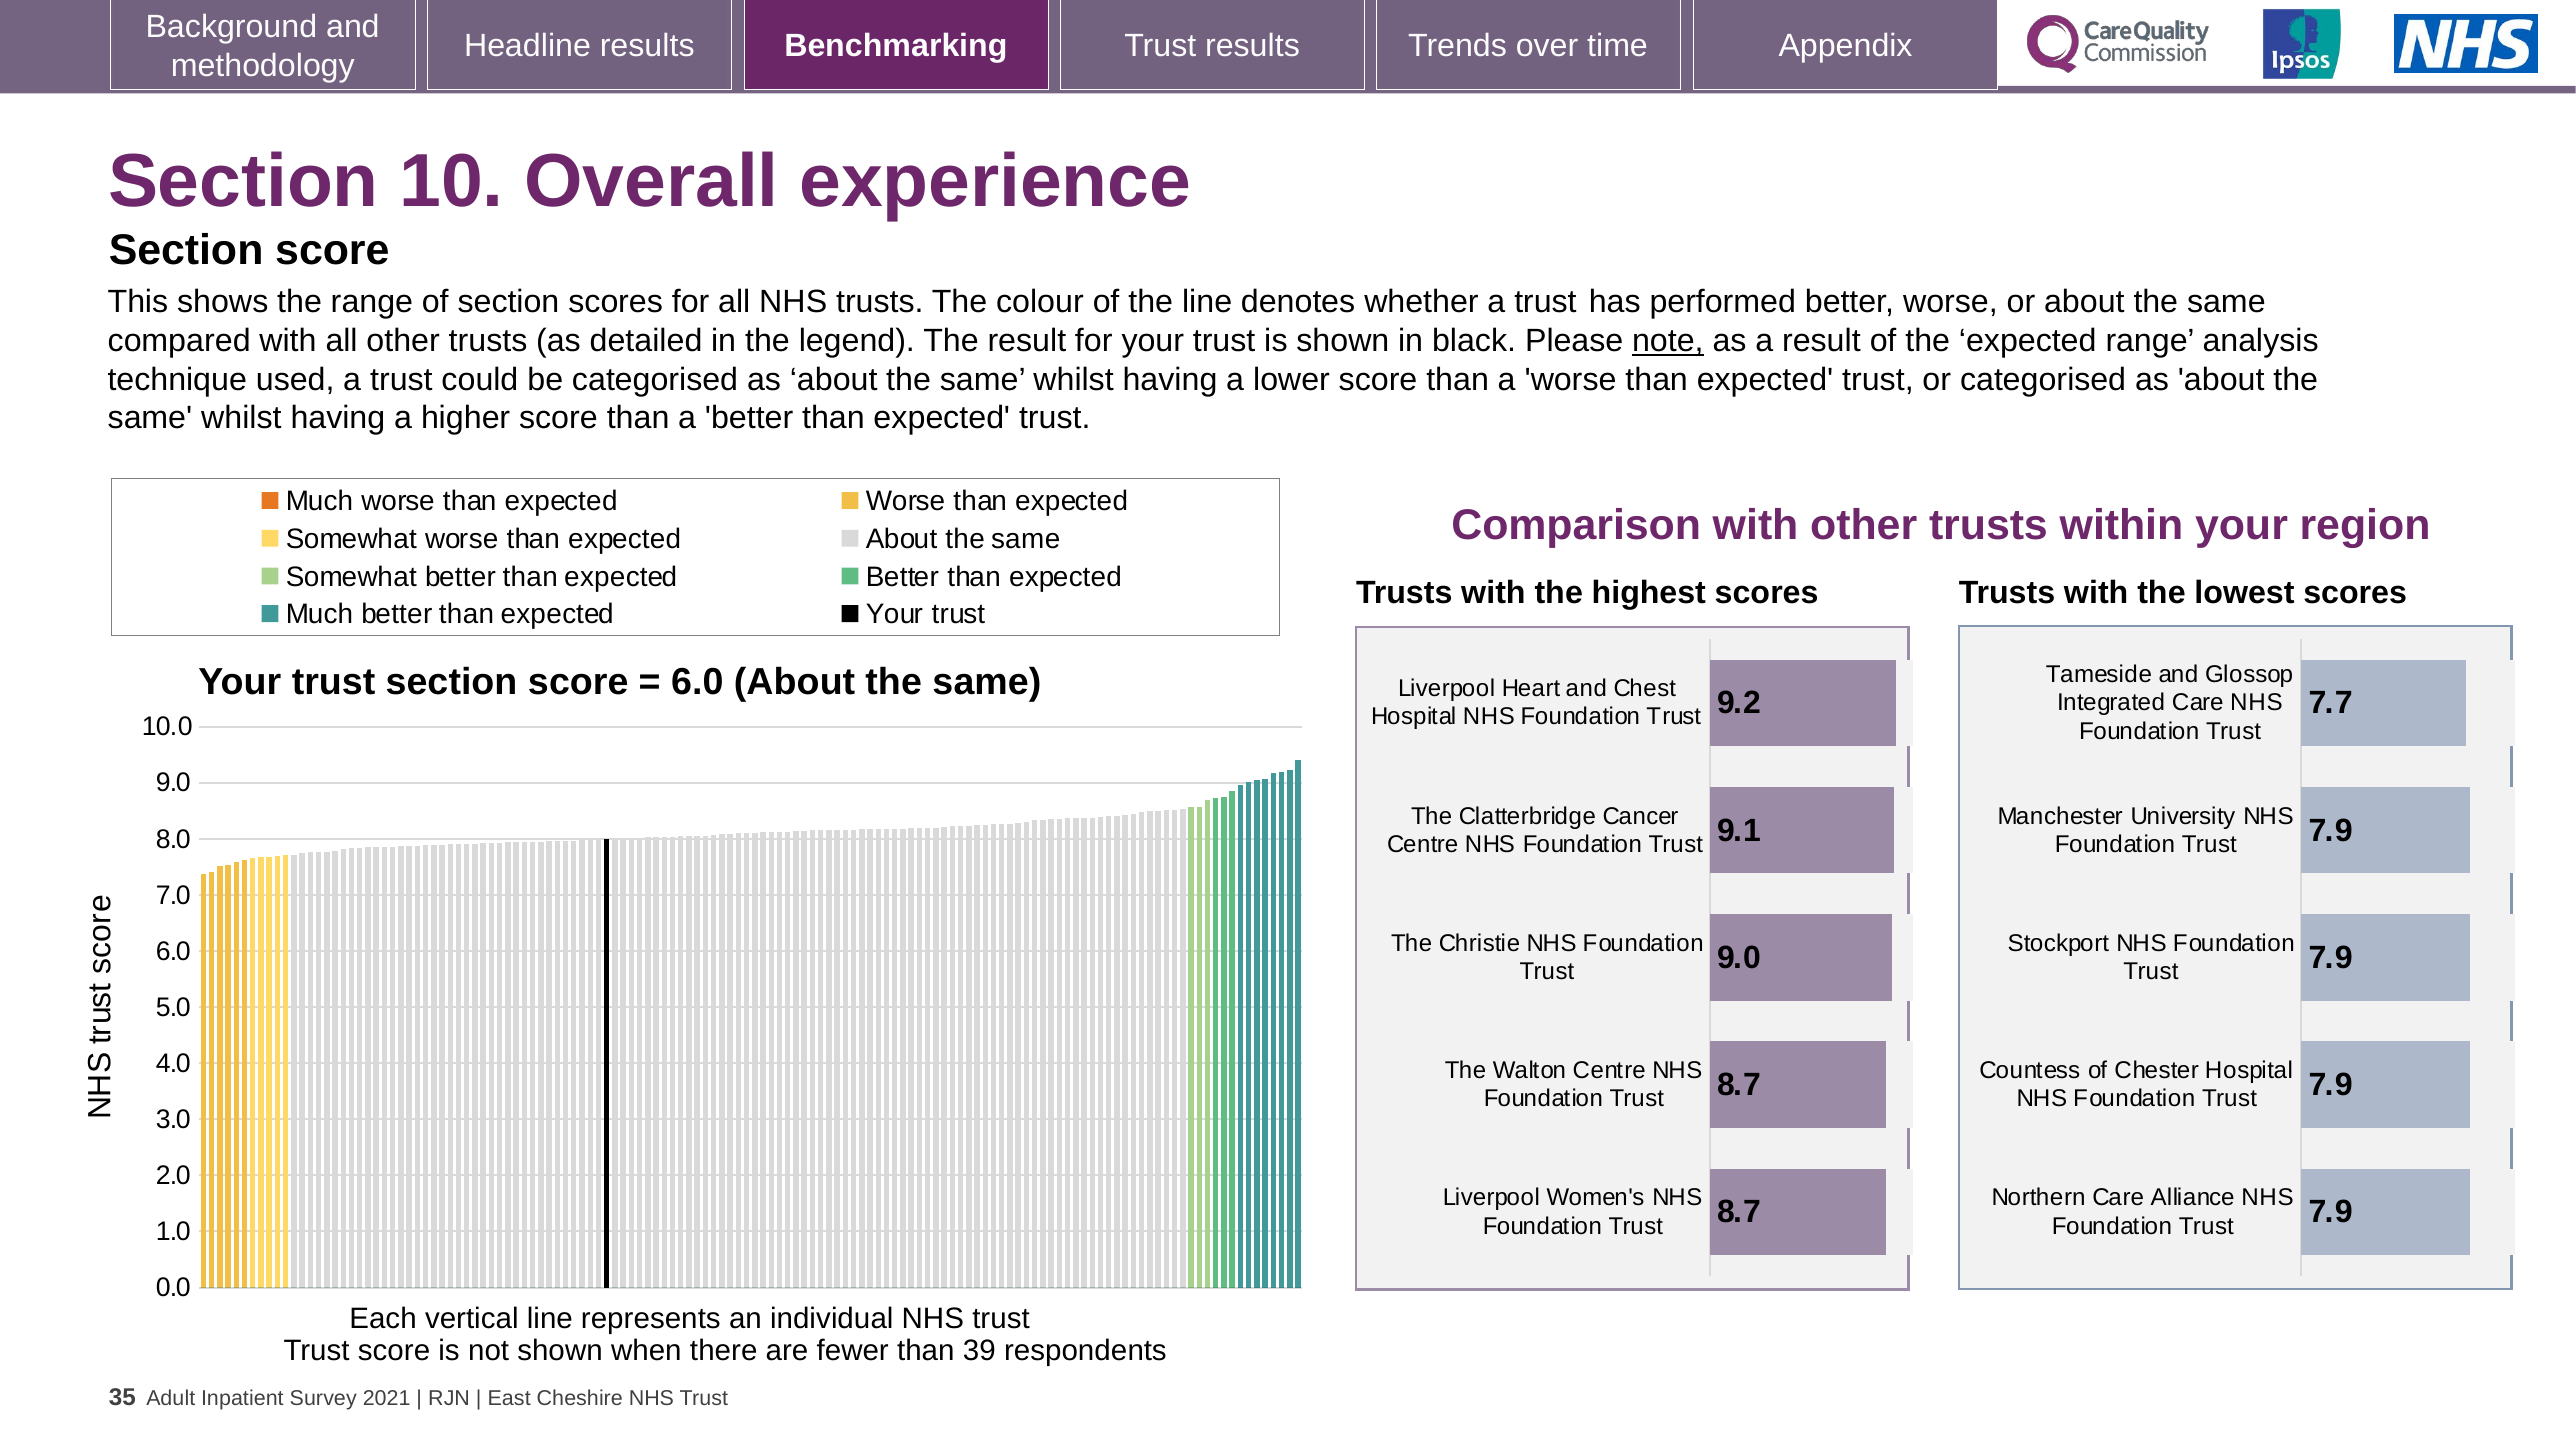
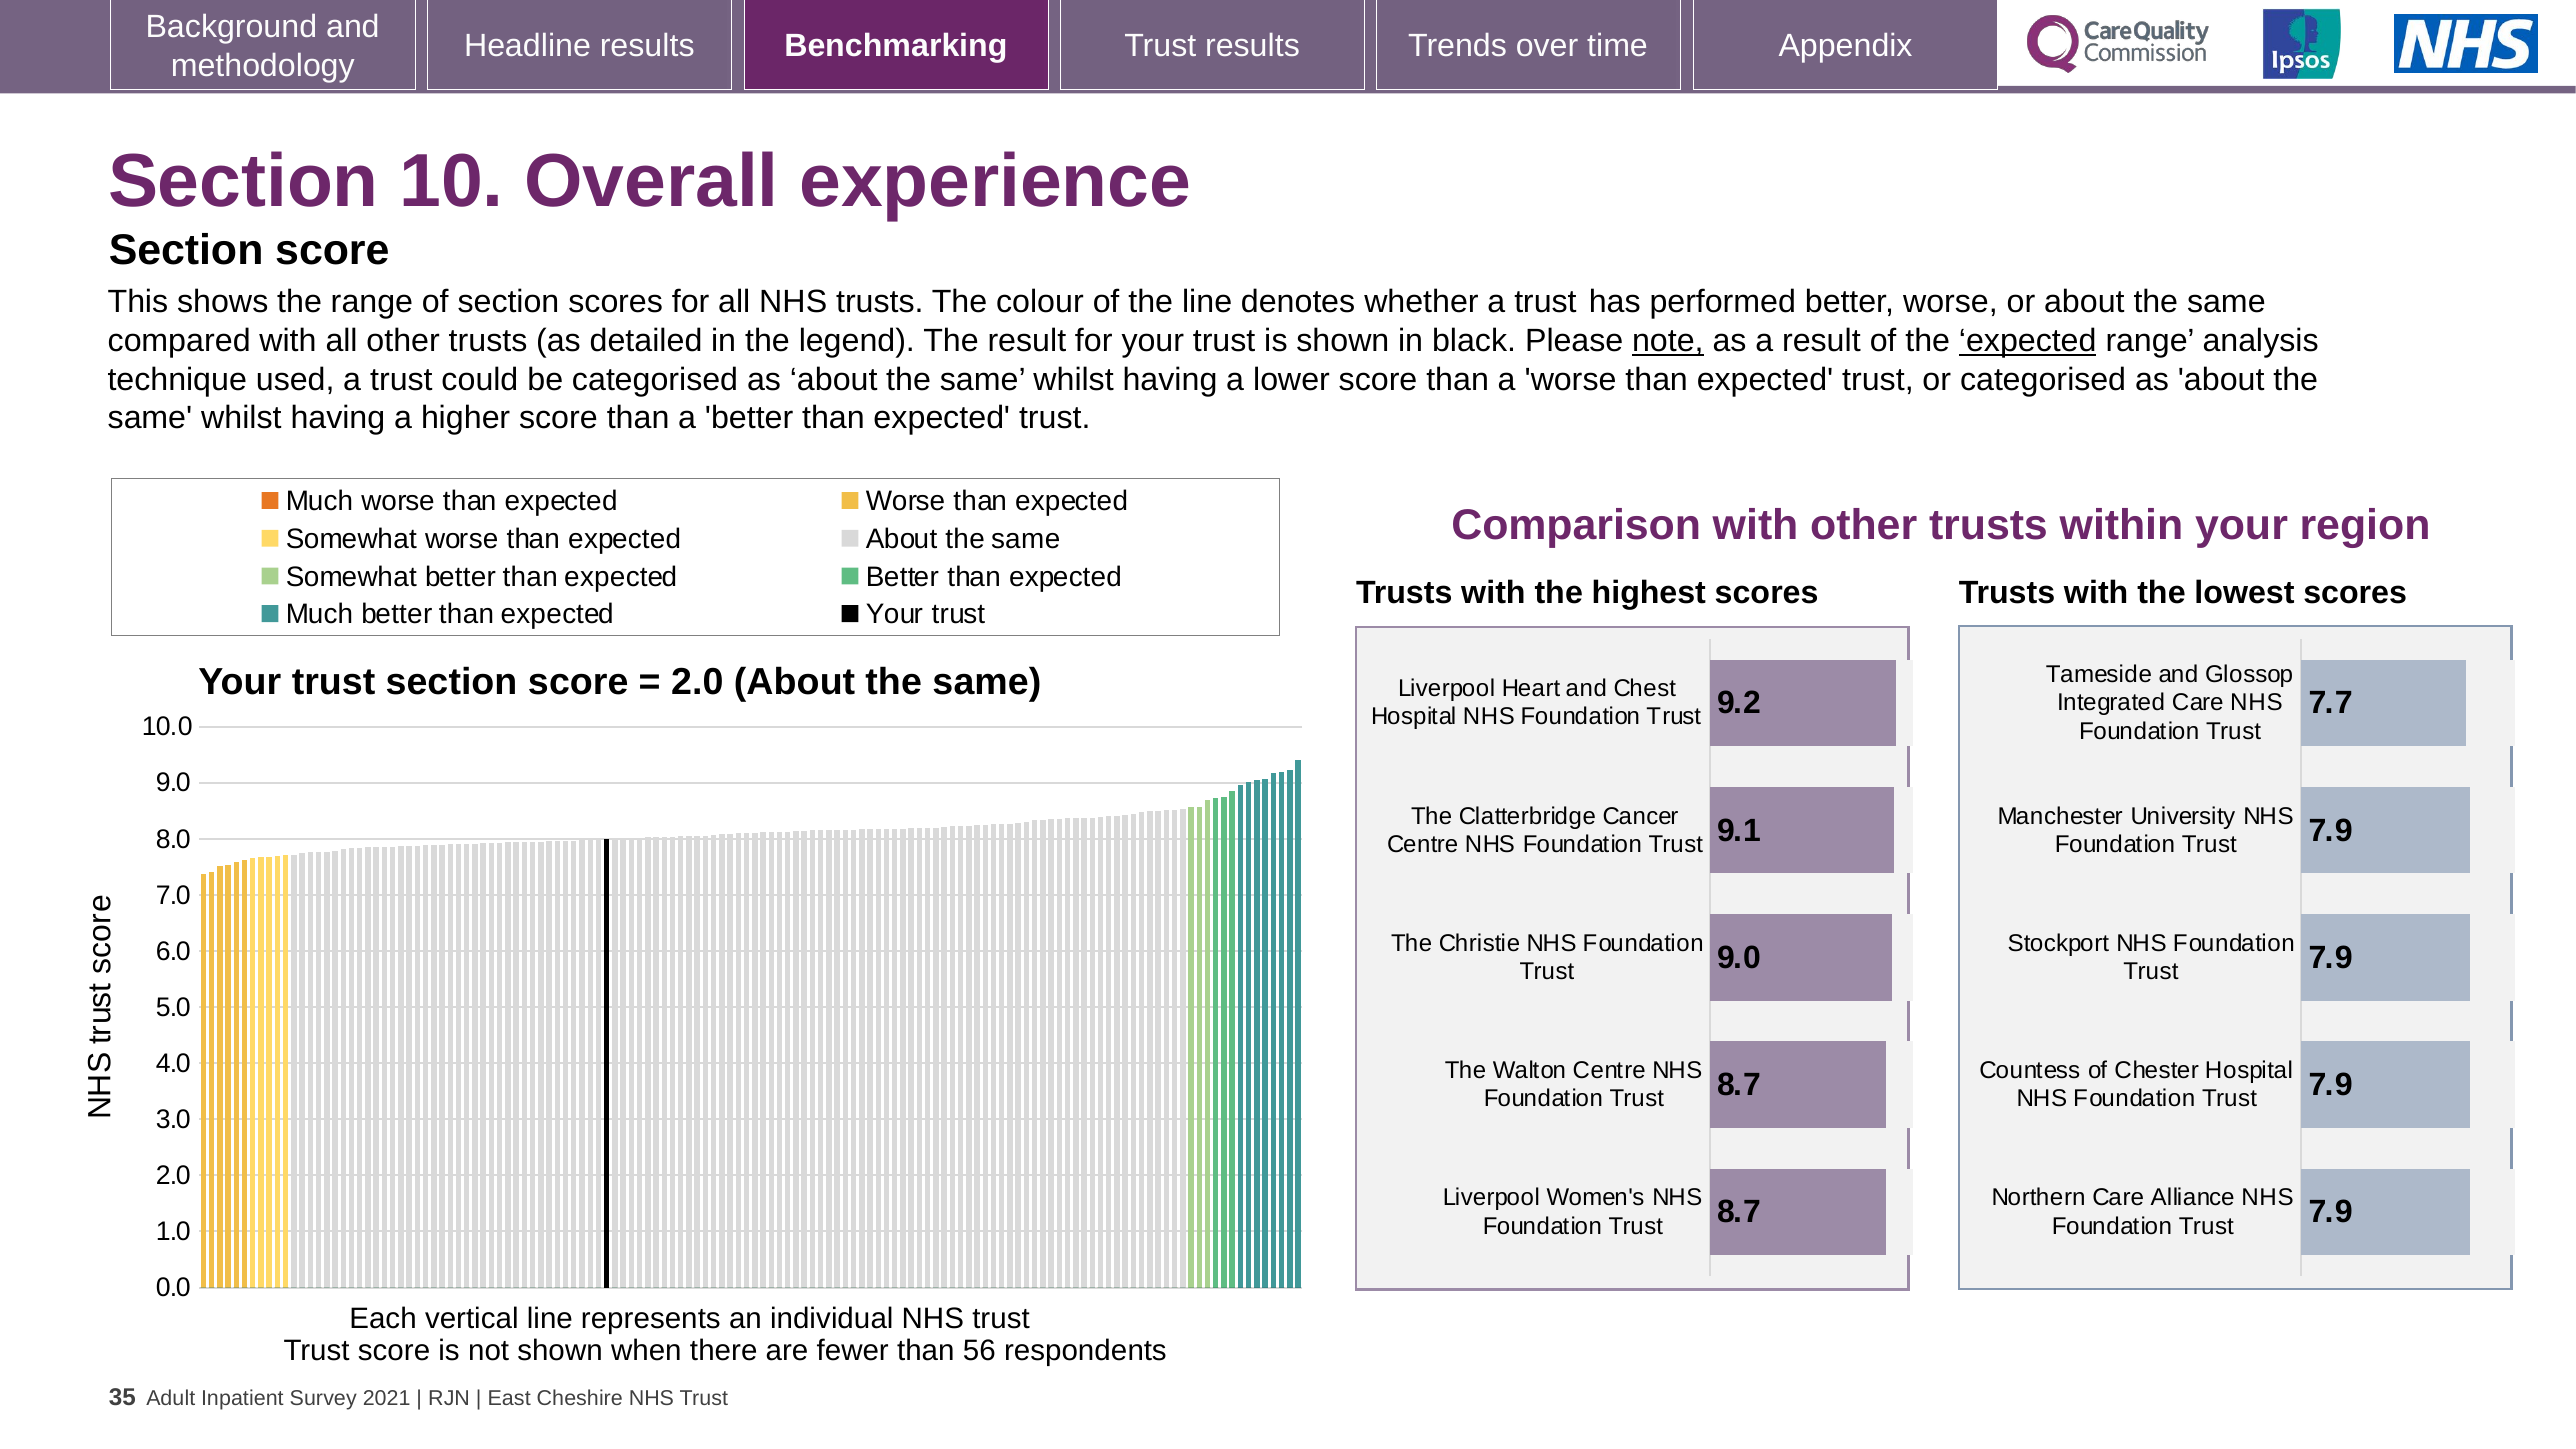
expected at (2028, 341) underline: none -> present
6.0 at (697, 682): 6.0 -> 2.0
39: 39 -> 56
